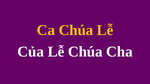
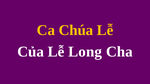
Lễ Chúa: Chúa -> Long
